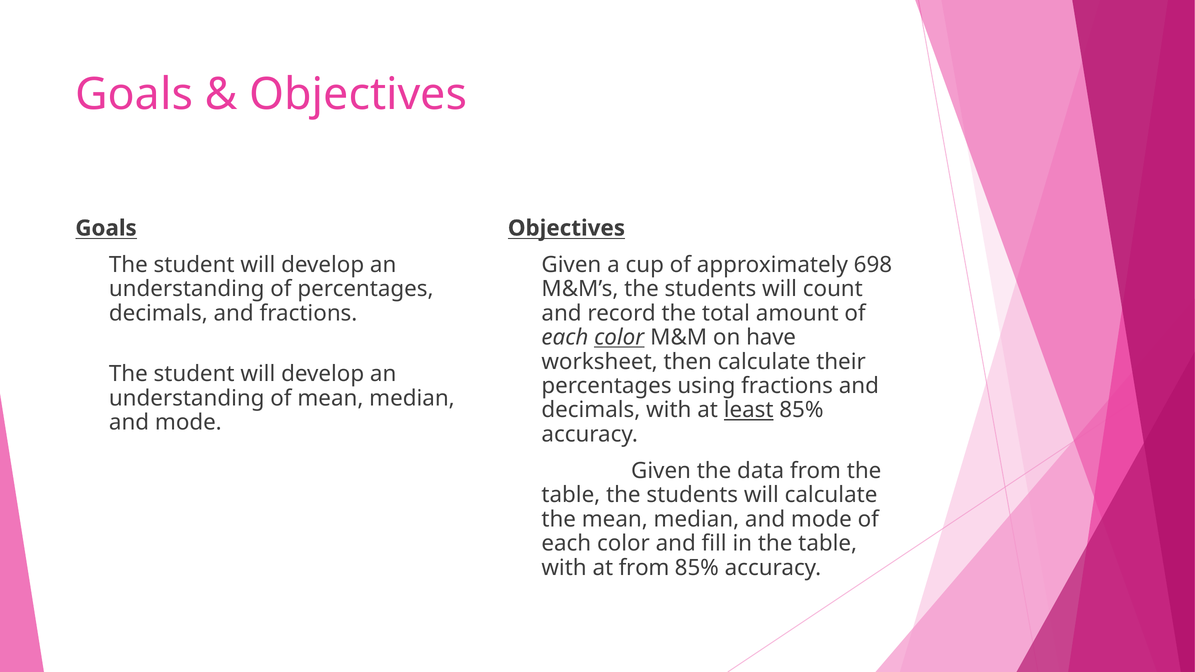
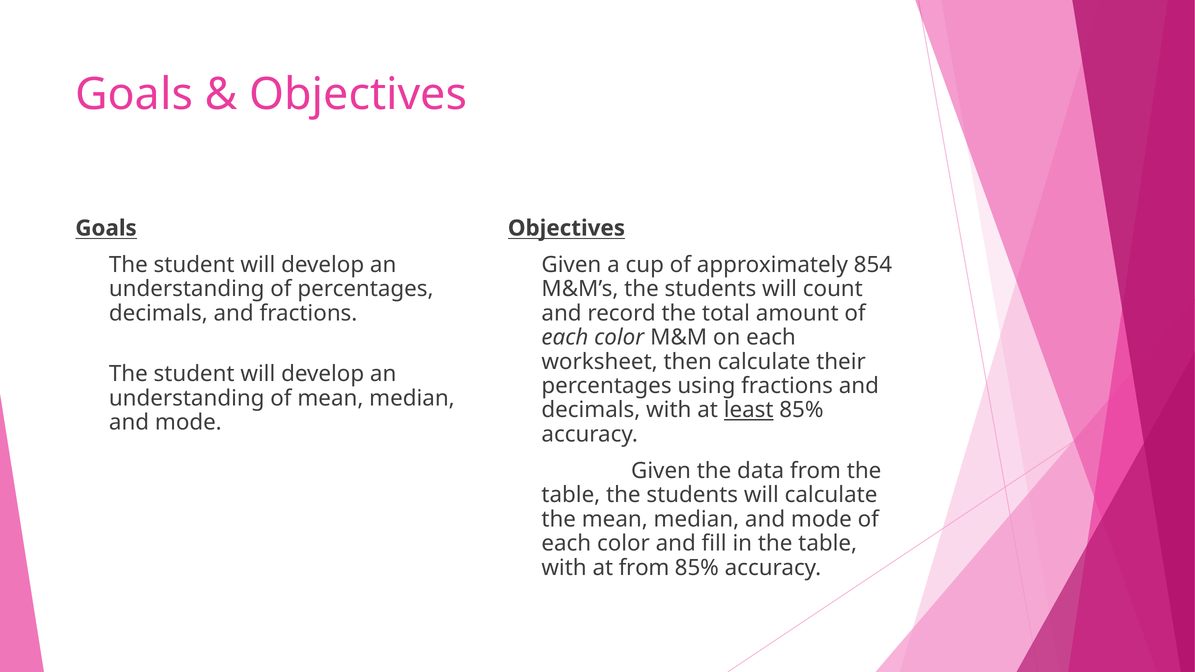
698: 698 -> 854
color at (619, 338) underline: present -> none
on have: have -> each
